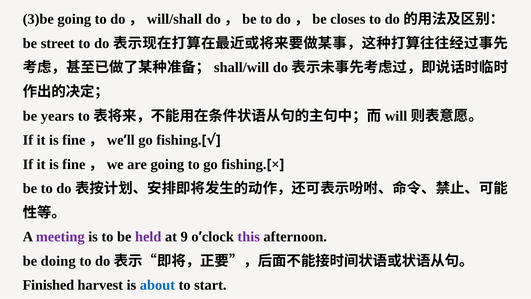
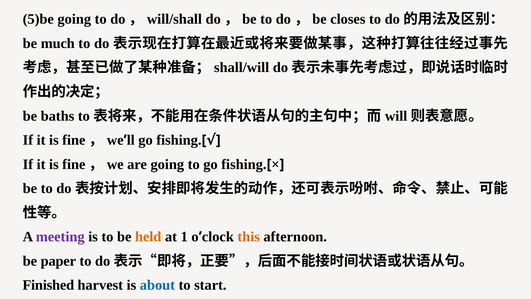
3)be: 3)be -> 5)be
street: street -> much
years: years -> baths
held colour: purple -> orange
9: 9 -> 1
this colour: purple -> orange
doing: doing -> paper
